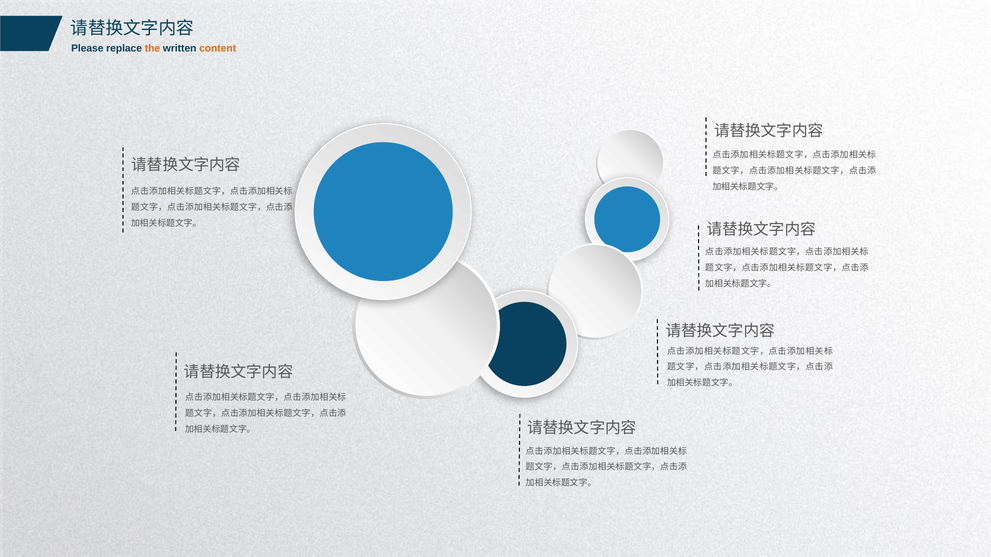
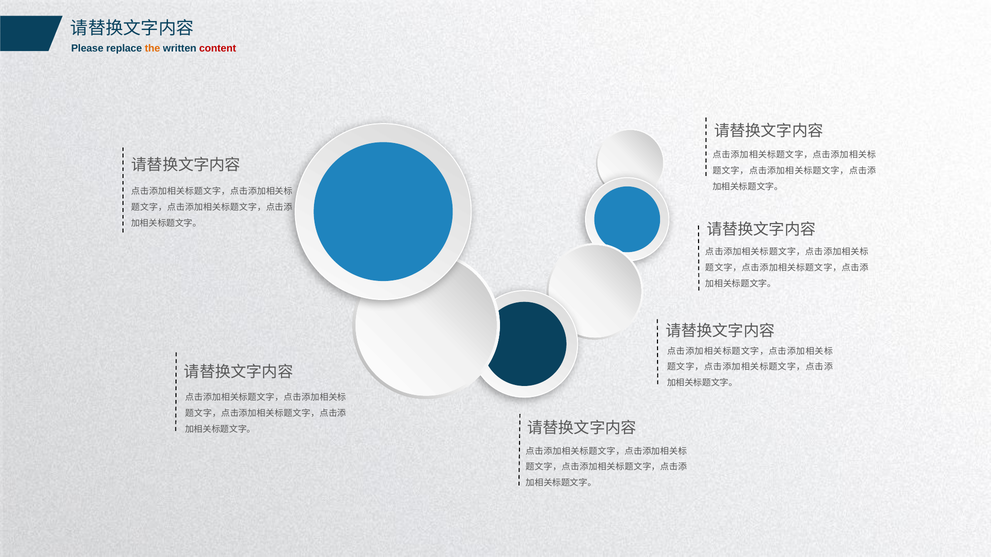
content colour: orange -> red
